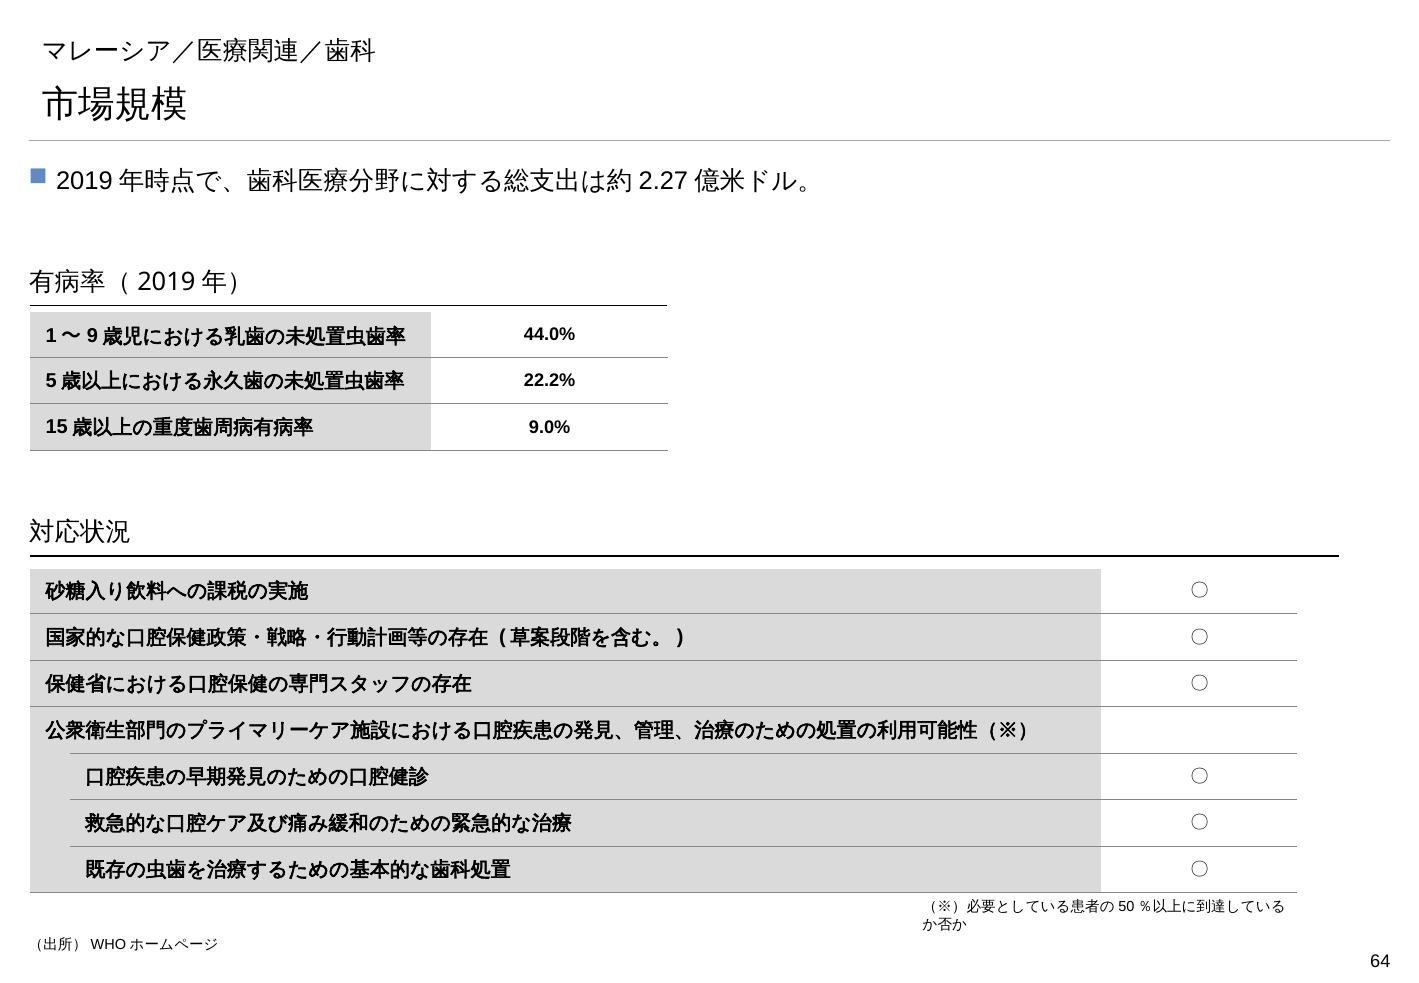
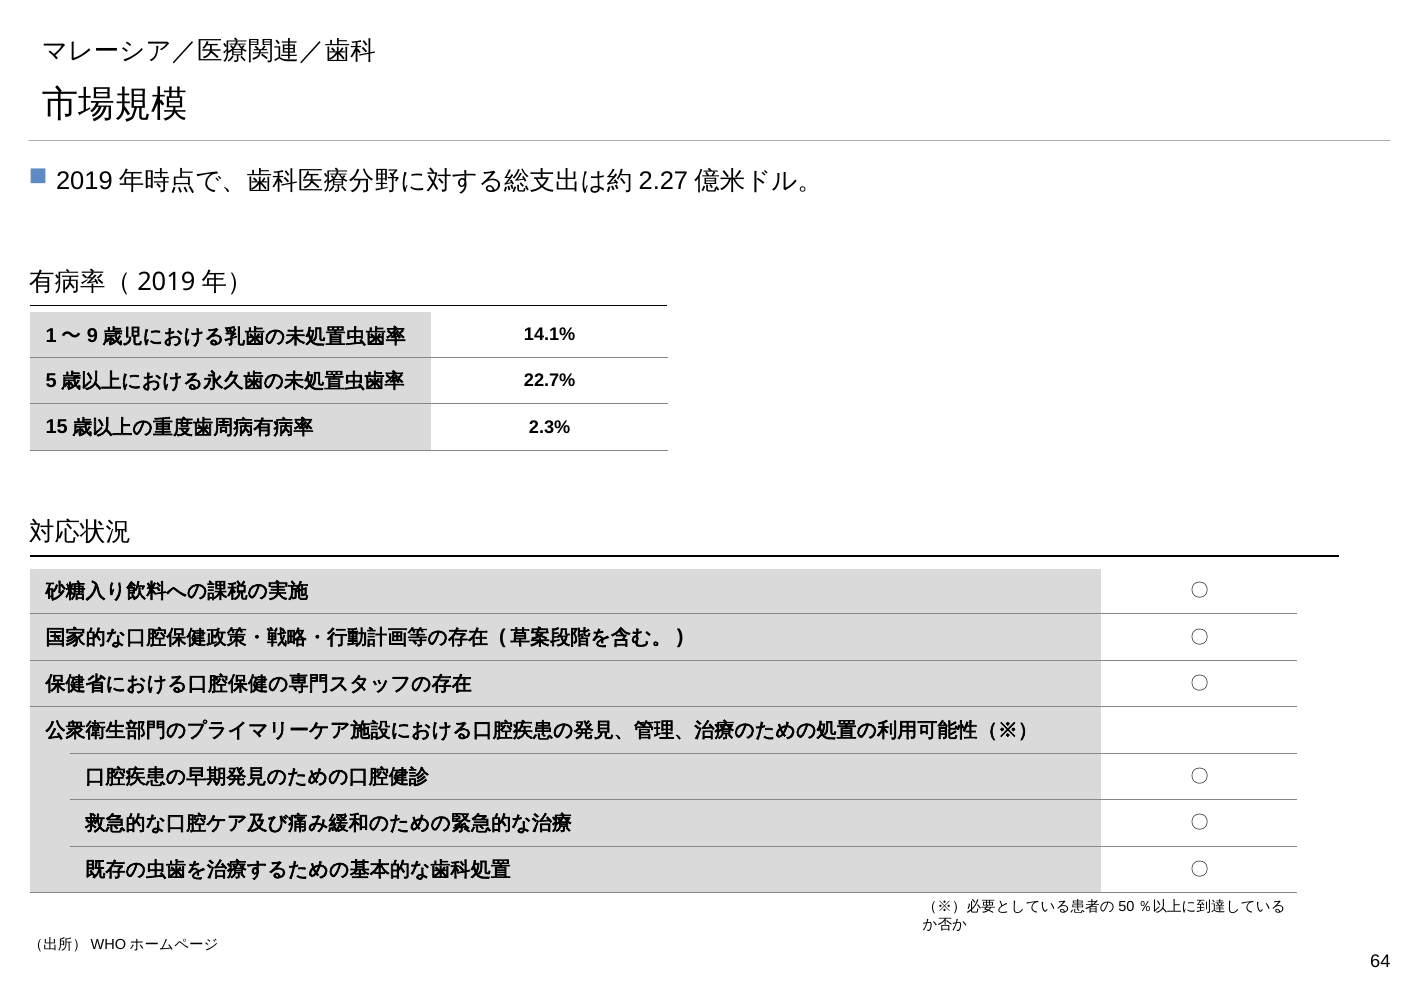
44.0%: 44.0% -> 14.1%
22.2%: 22.2% -> 22.7%
9.0%: 9.0% -> 2.3%
